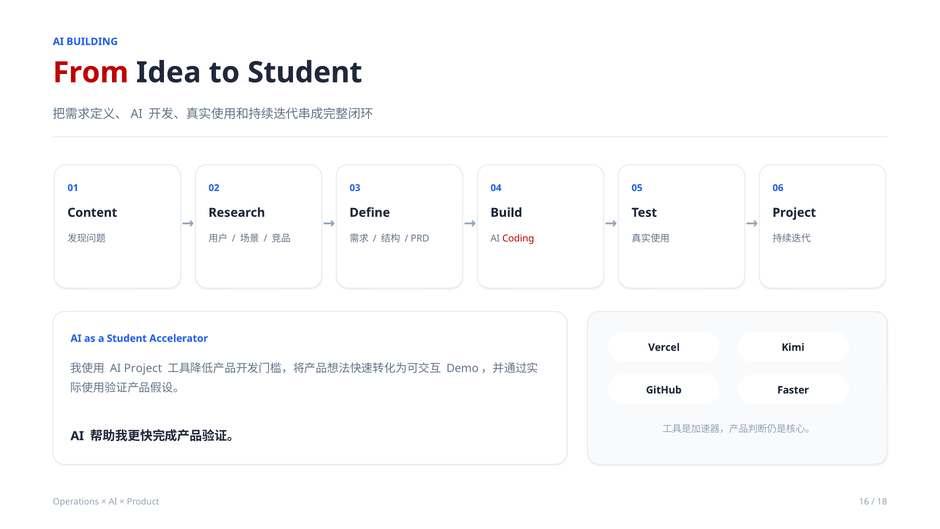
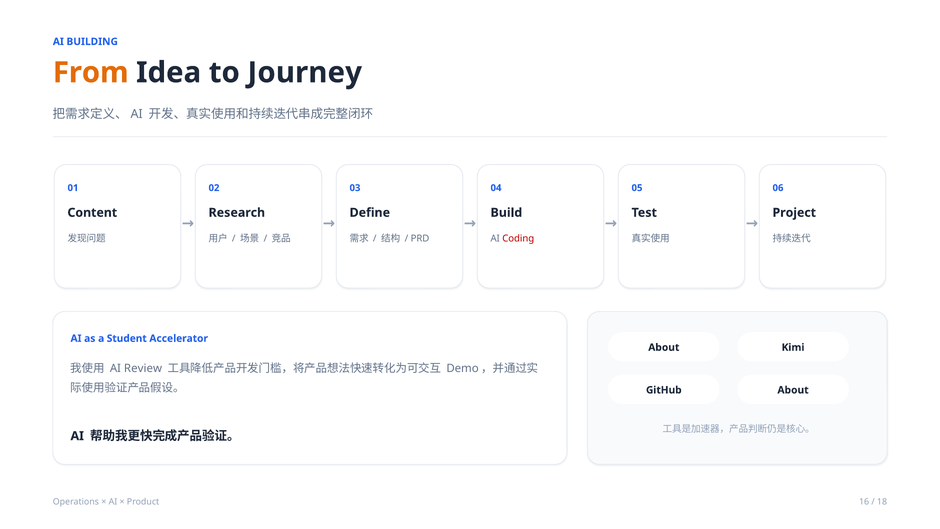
From colour: red -> orange
to Student: Student -> Journey
Vercel at (664, 347): Vercel -> About
AI Project: Project -> Review
GitHub Faster: Faster -> About
